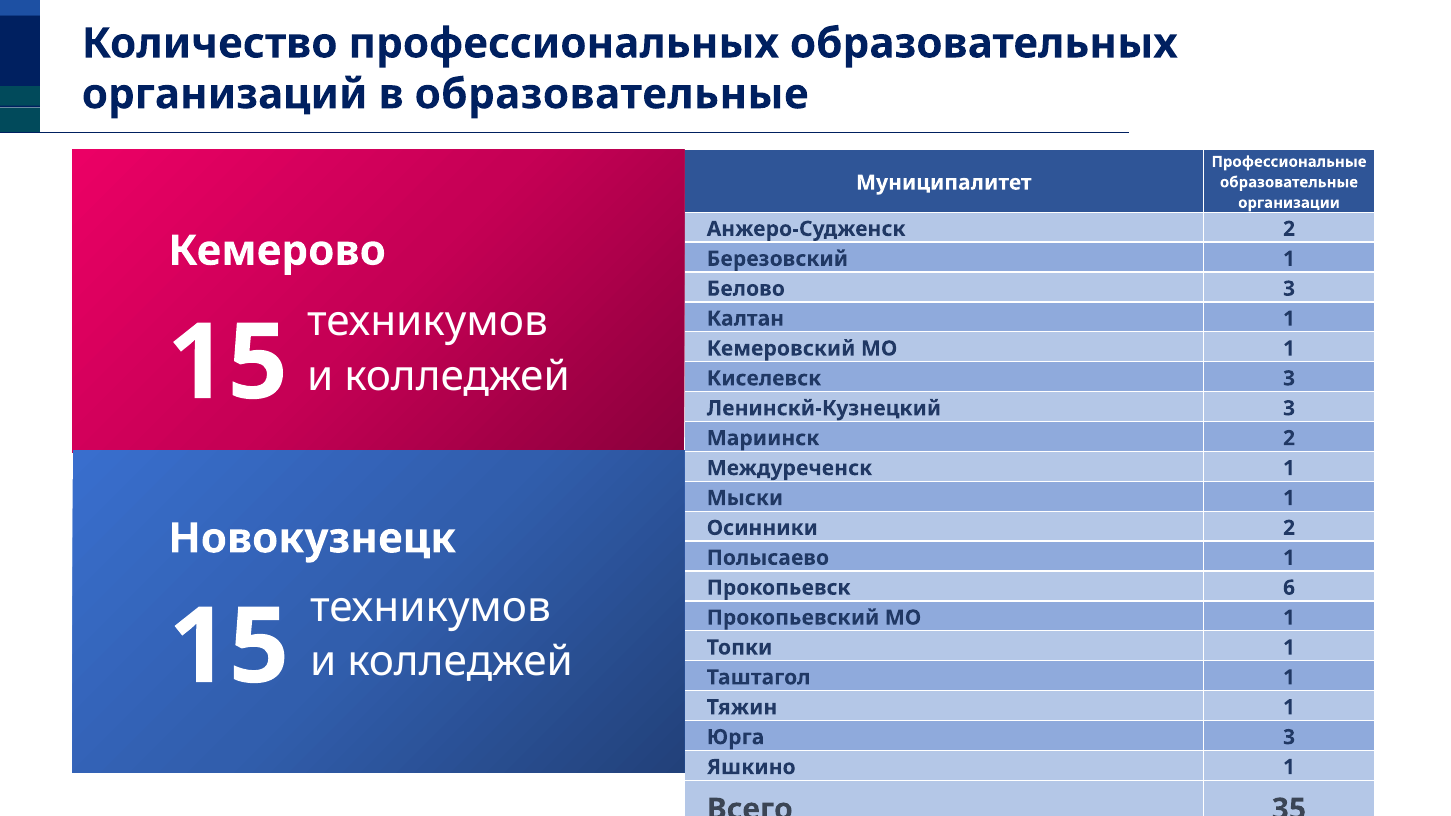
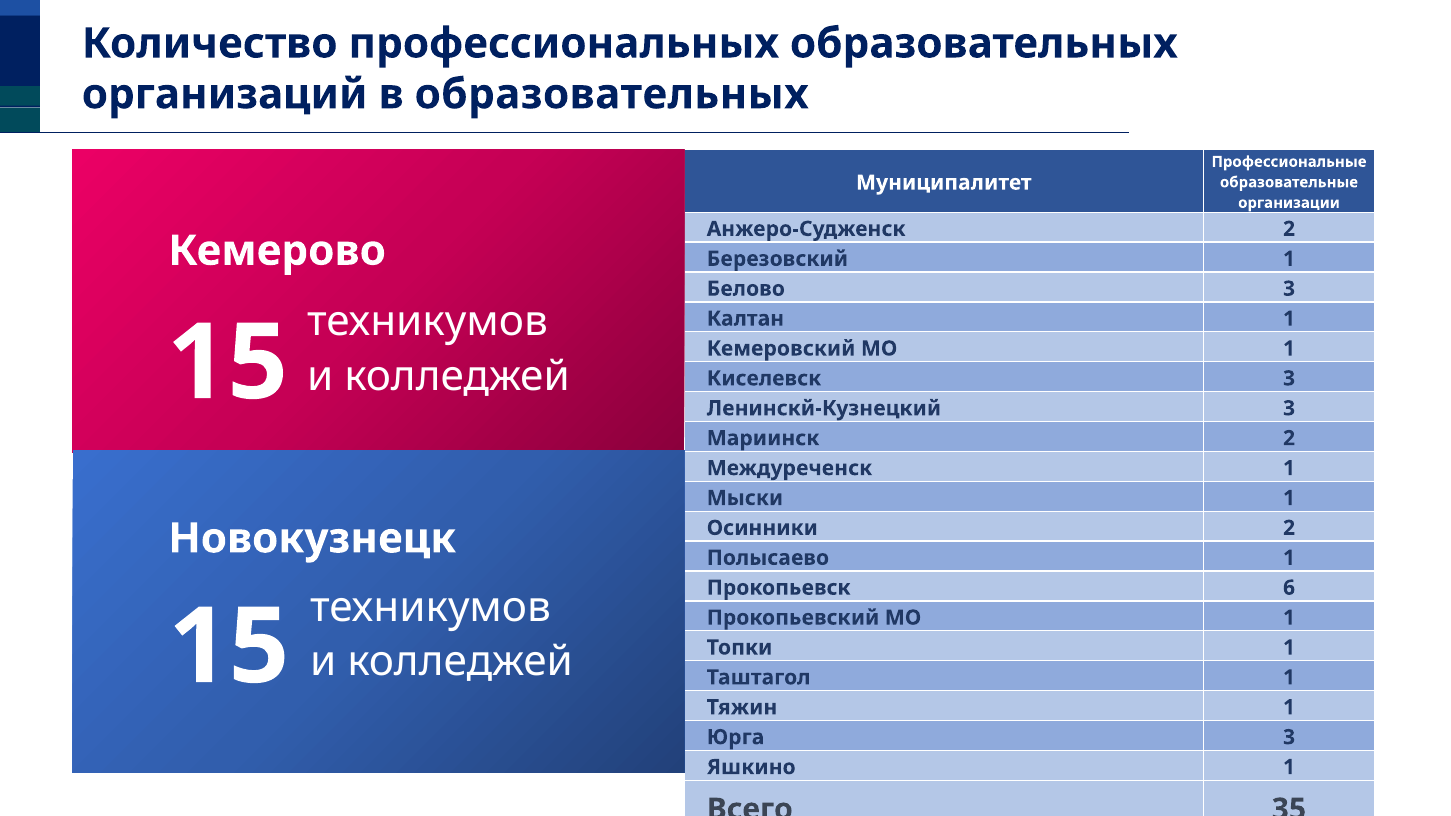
в образовательные: образовательные -> образовательных
